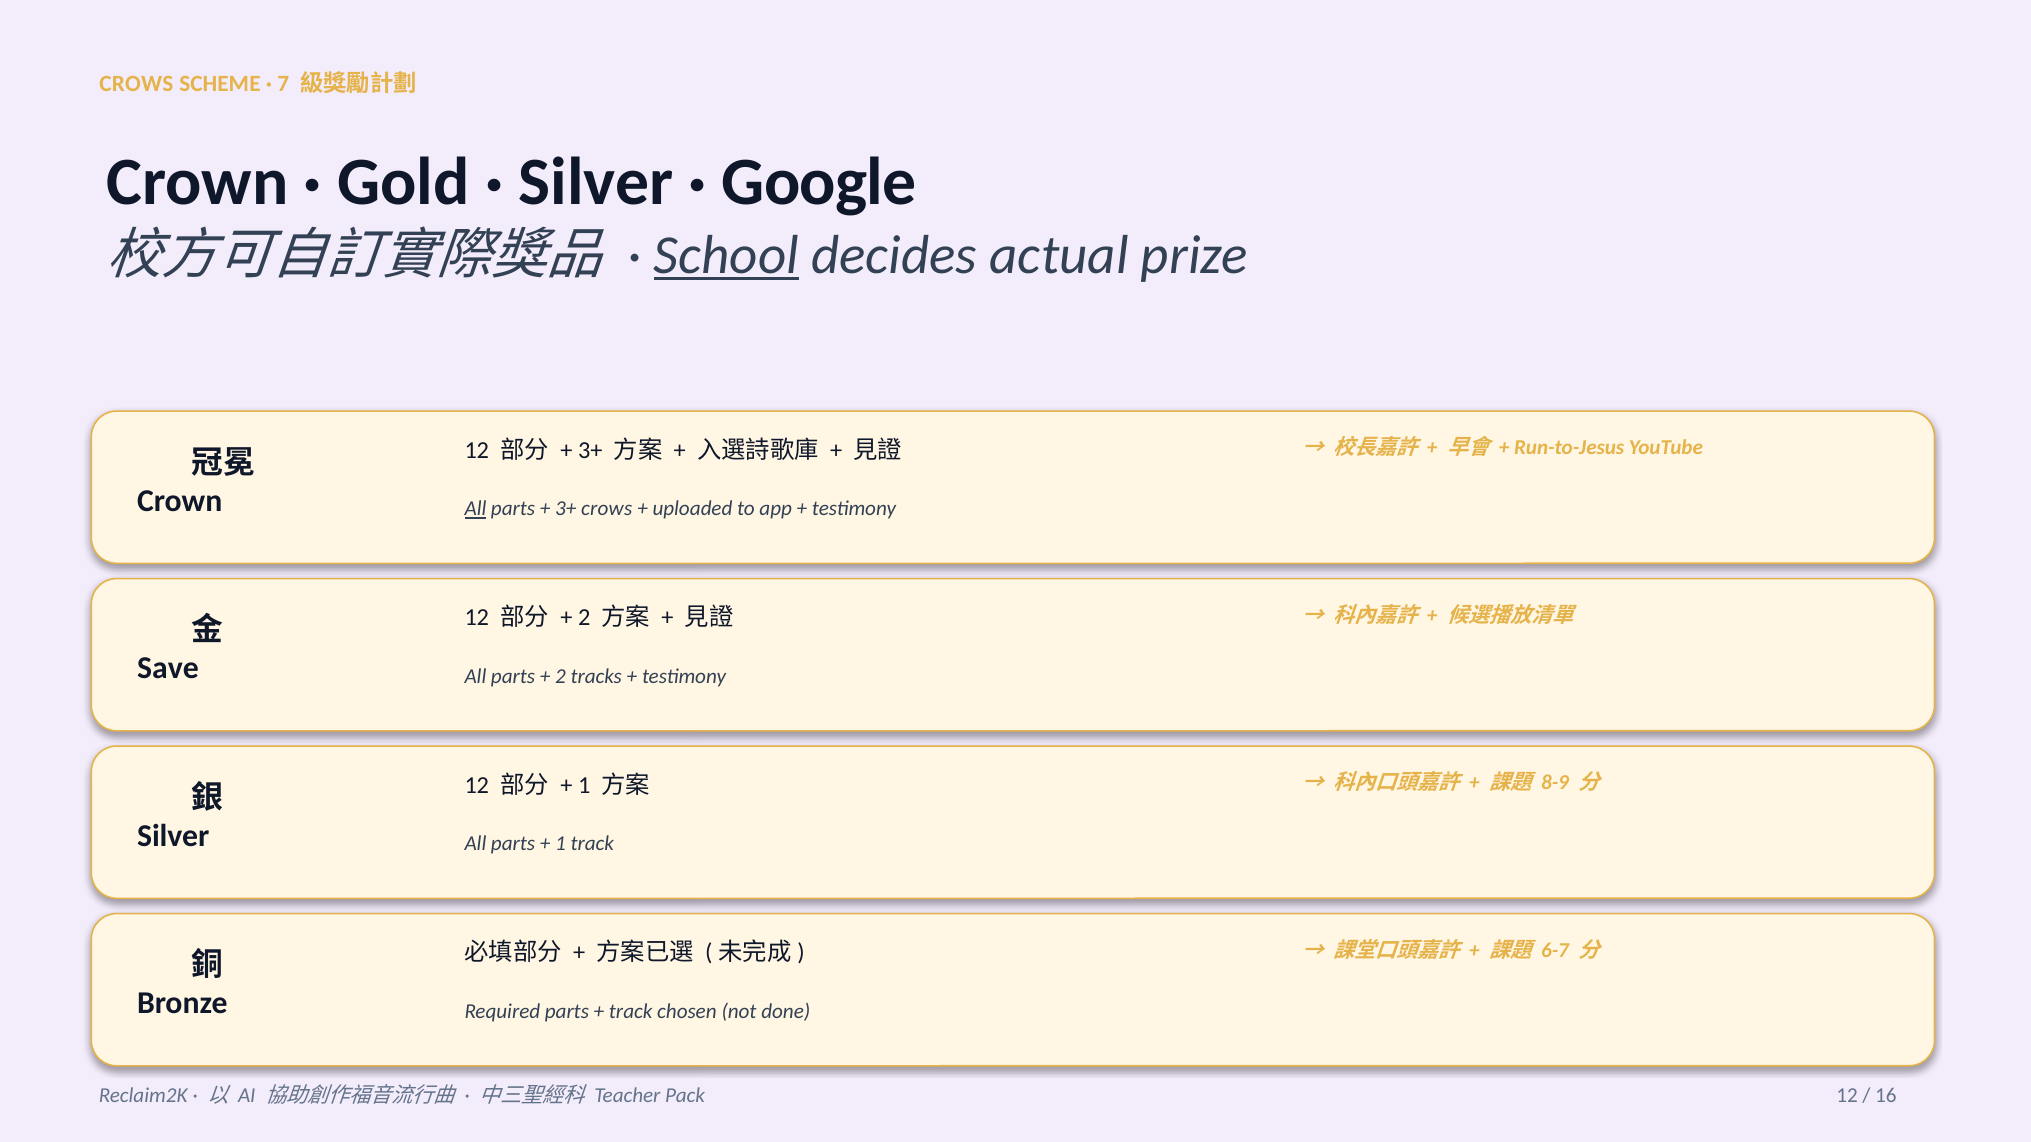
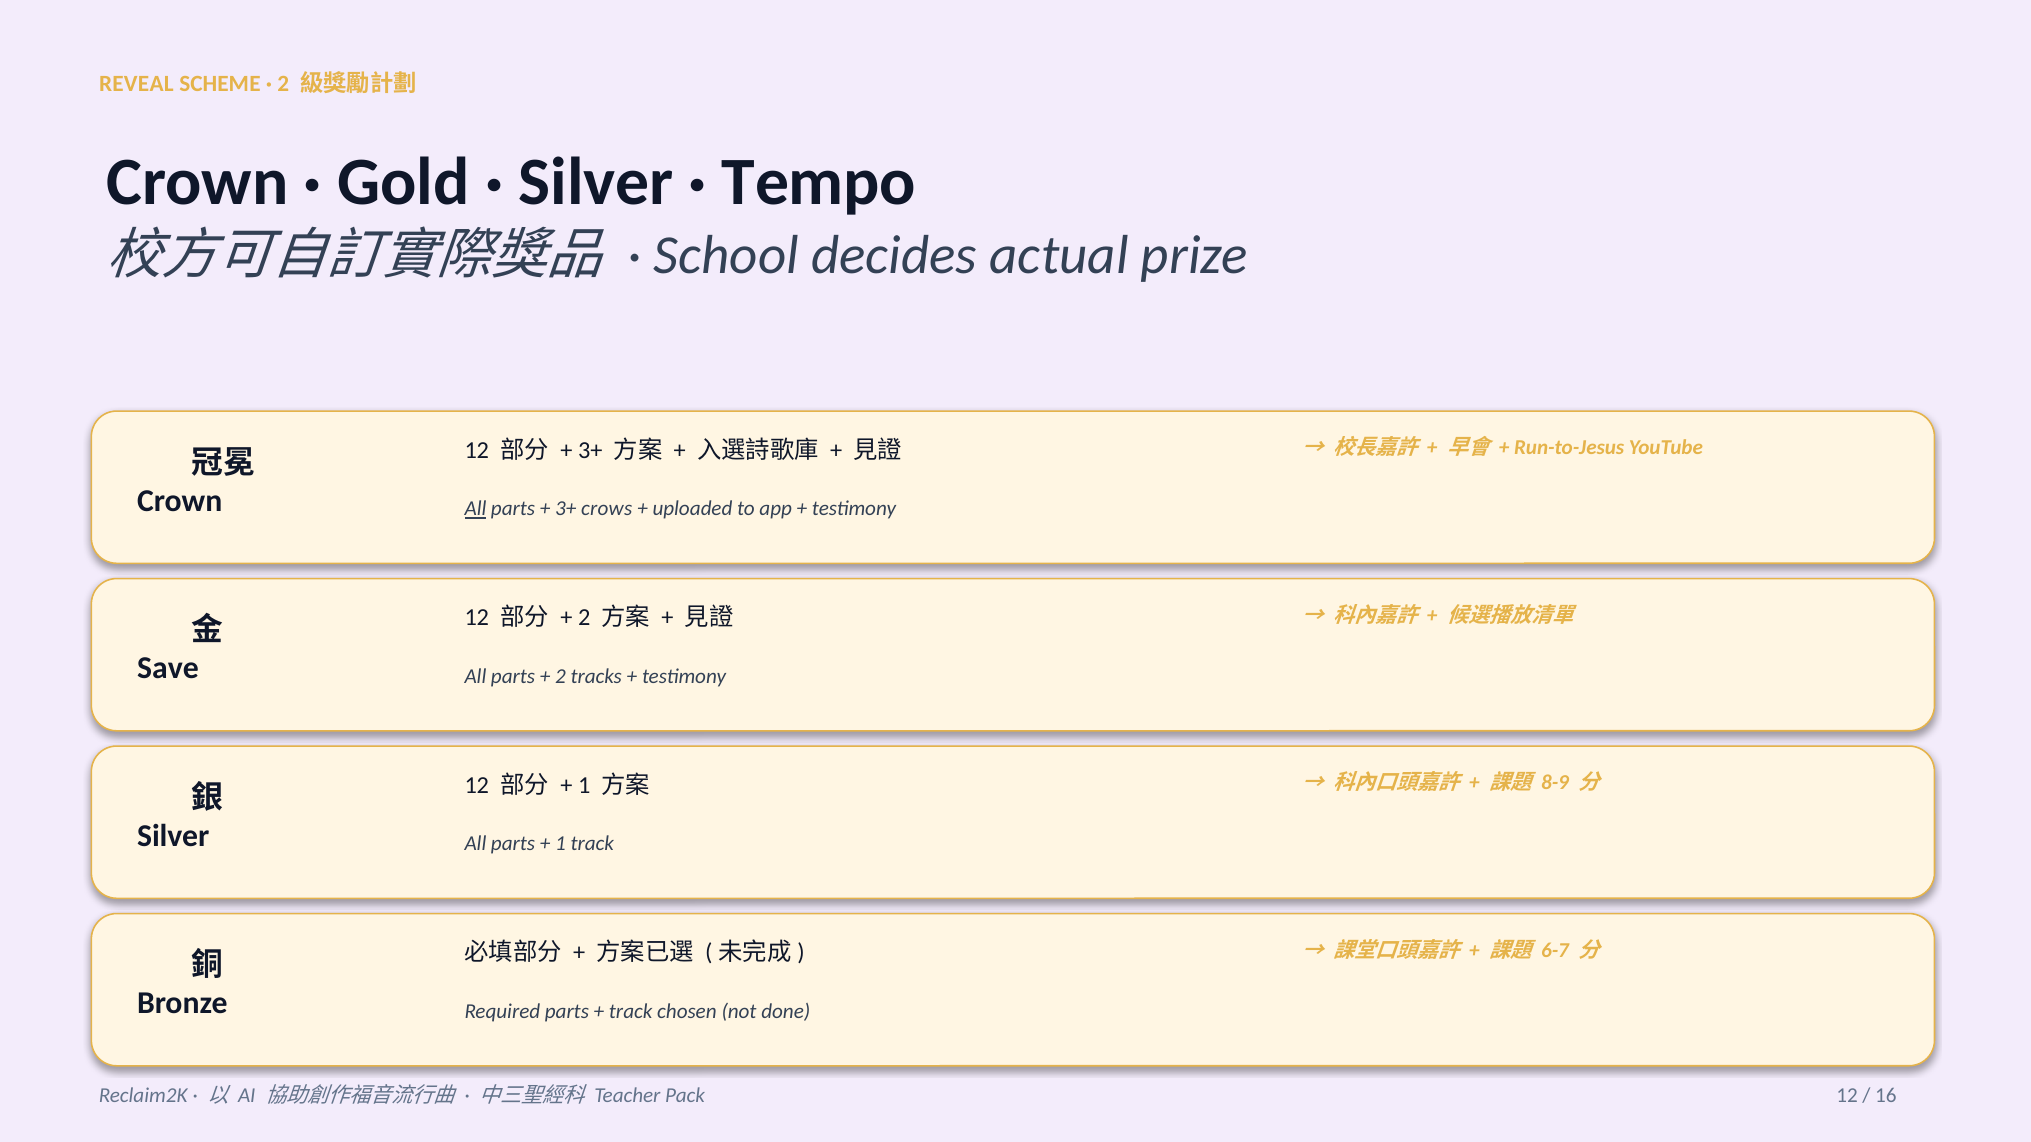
CROWS at (136, 84): CROWS -> REVEAL
7 at (283, 84): 7 -> 2
Google: Google -> Tempo
School underline: present -> none
